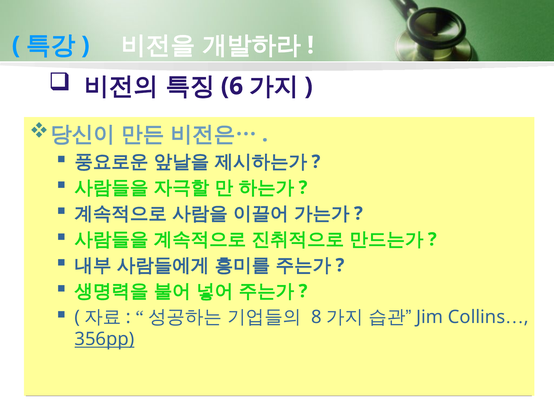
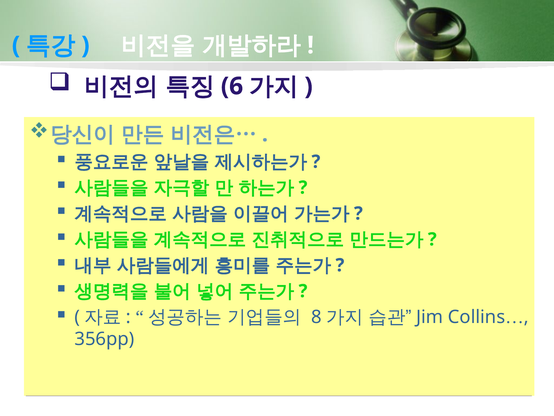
356pp underline: present -> none
